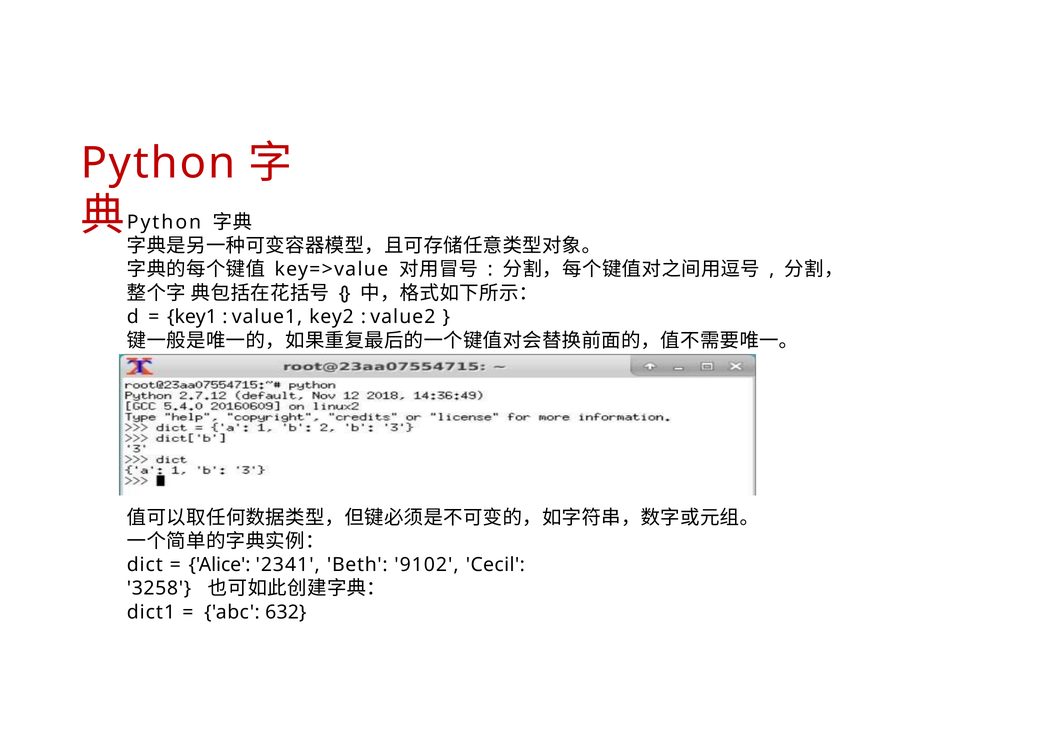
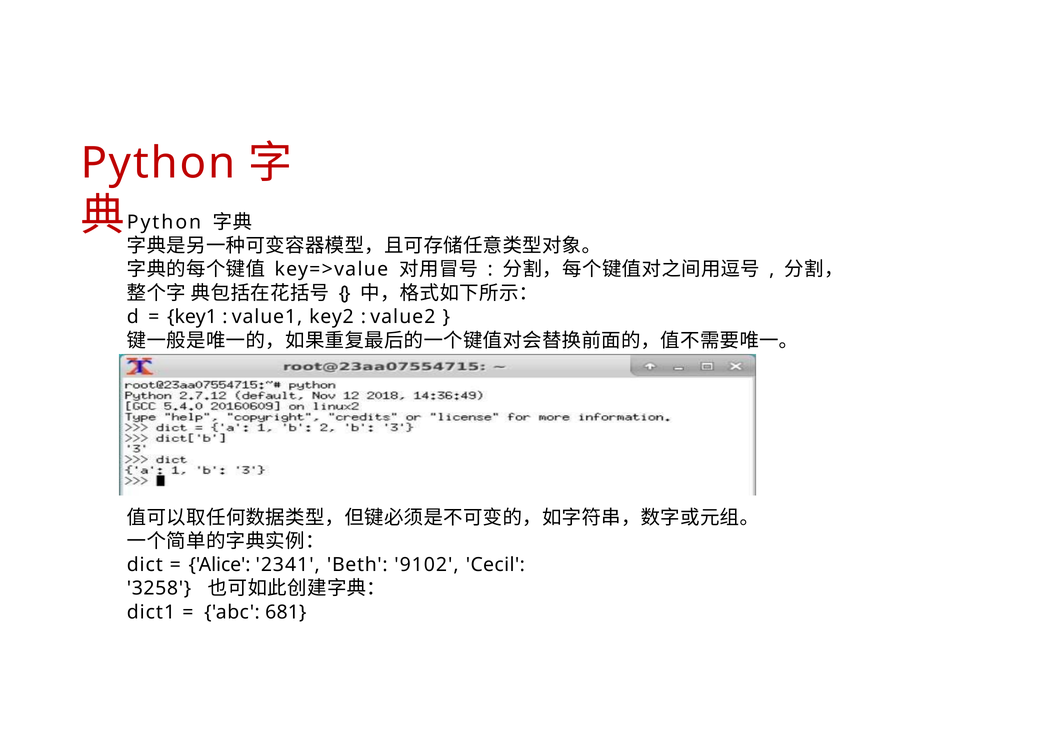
632: 632 -> 681
